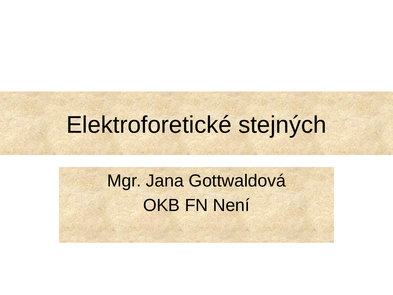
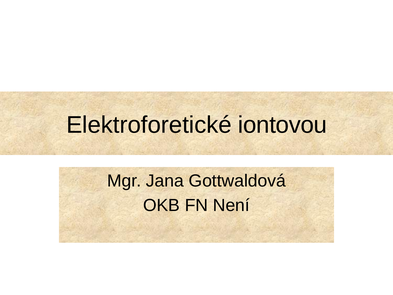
stejných: stejných -> iontovou
